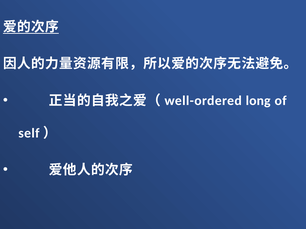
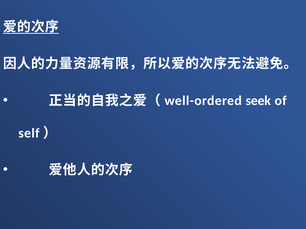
long: long -> seek
